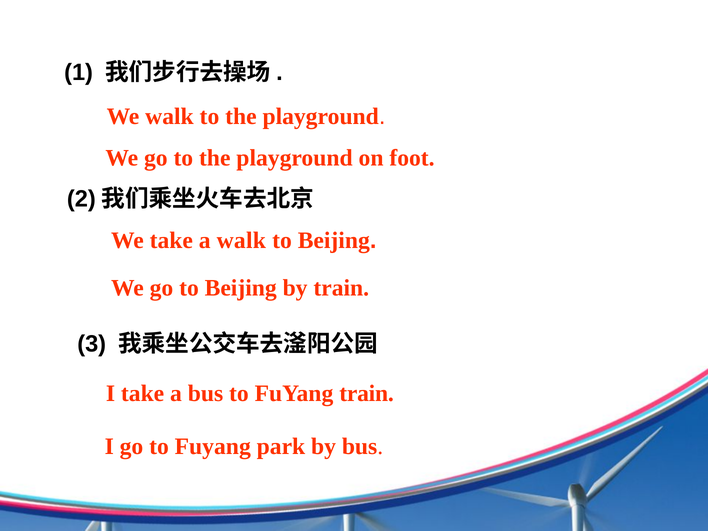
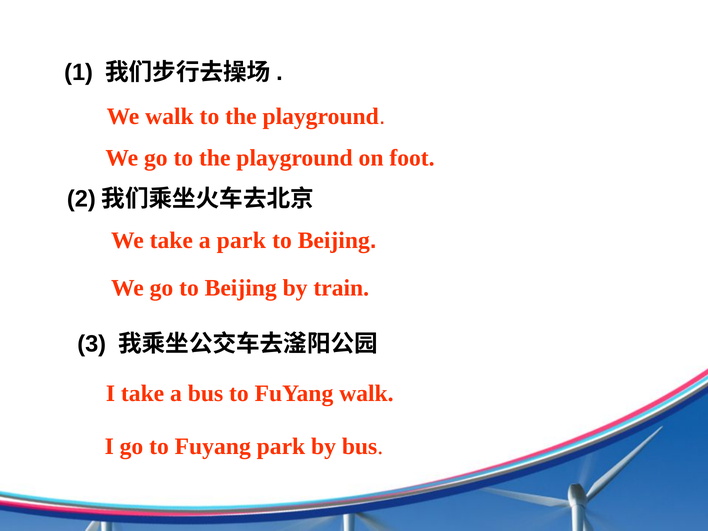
a walk: walk -> park
FuYang train: train -> walk
